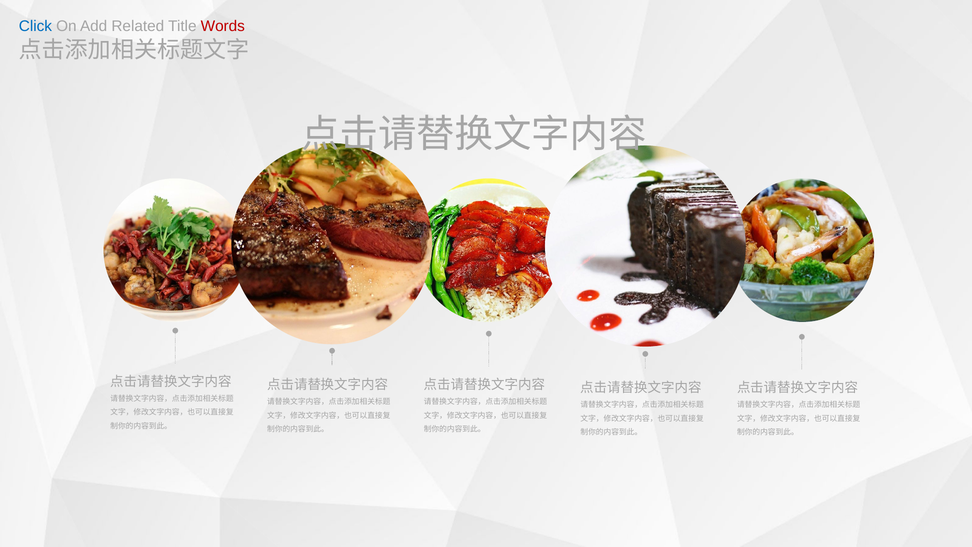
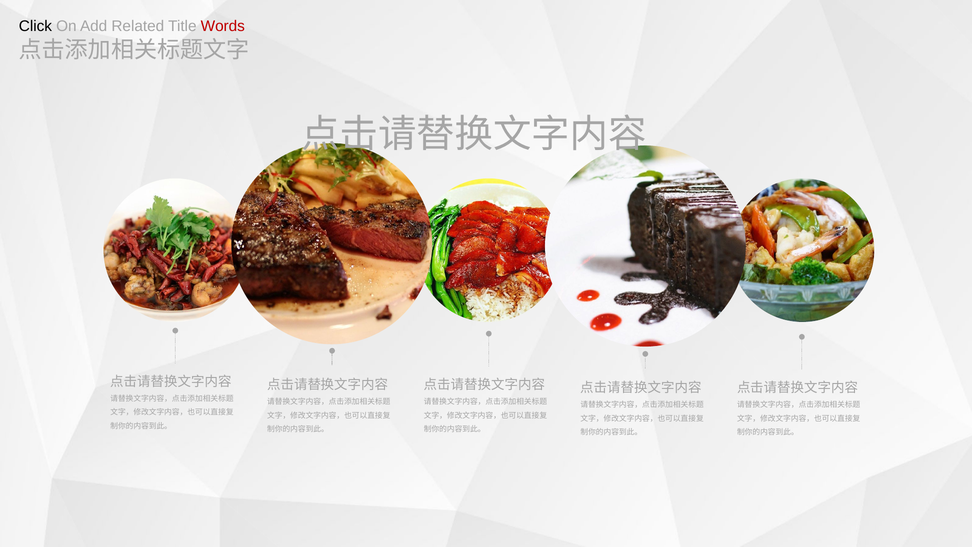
Click colour: blue -> black
